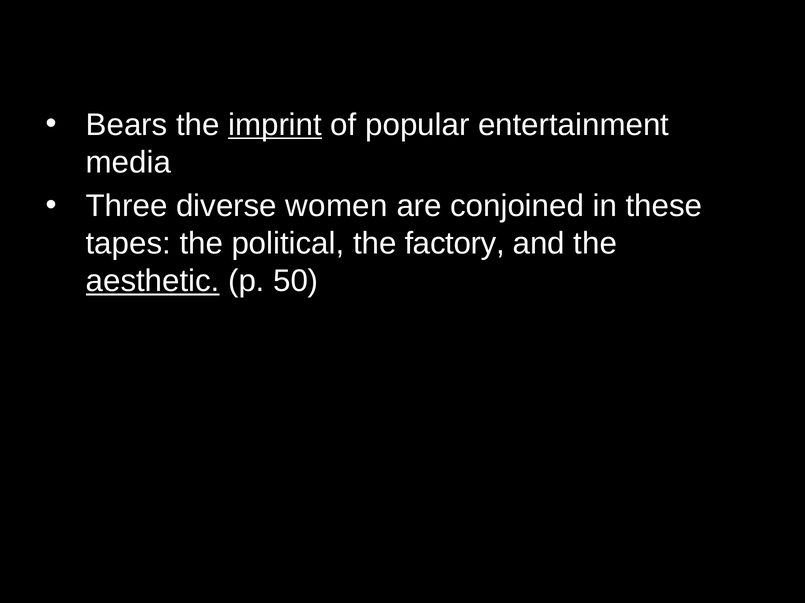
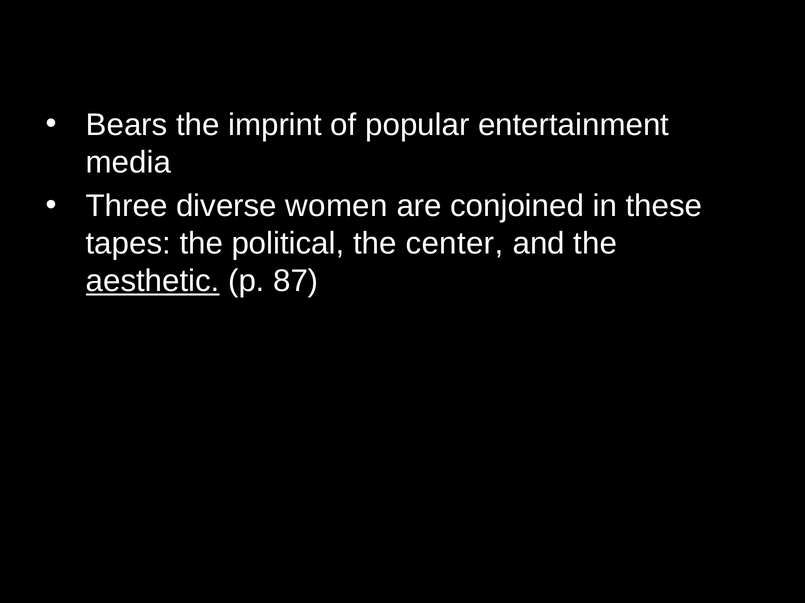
imprint underline: present -> none
factory: factory -> center
50: 50 -> 87
